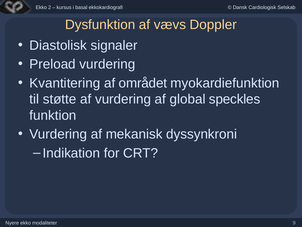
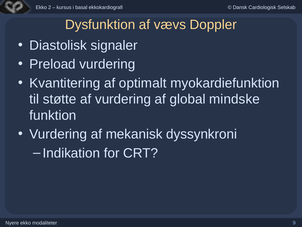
området: området -> optimalt
speckles: speckles -> mindske
